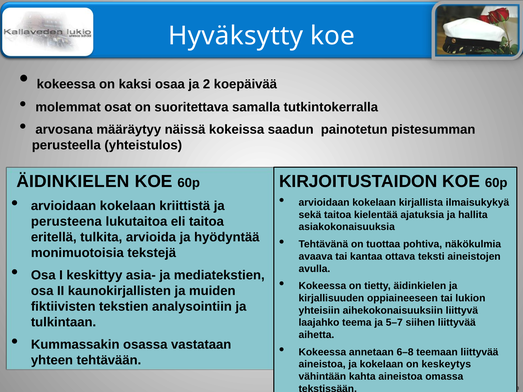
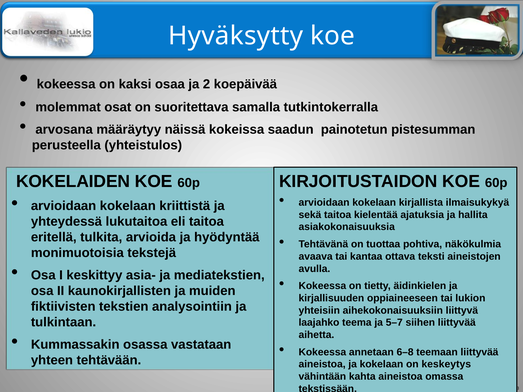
ÄIDINKIELEN at (73, 182): ÄIDINKIELEN -> KOKELAIDEN
perusteena: perusteena -> yhteydessä
